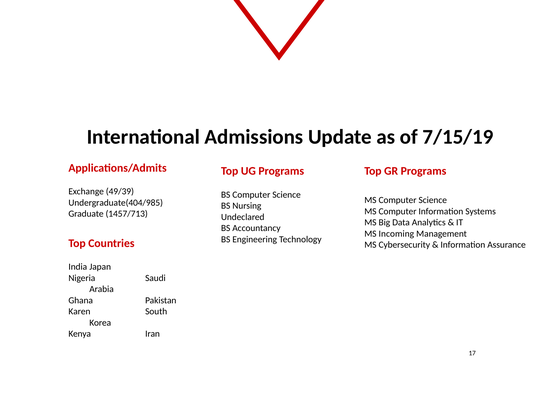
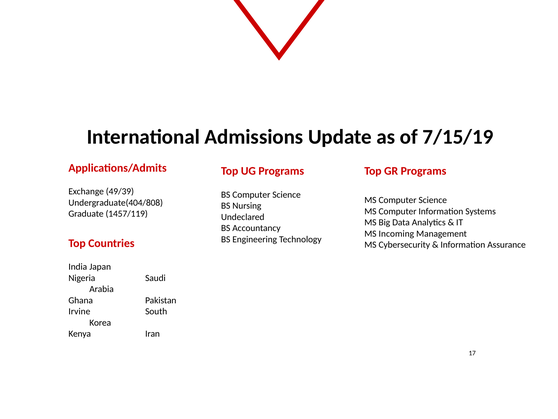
Undergraduate(404/985: Undergraduate(404/985 -> Undergraduate(404/808
1457/713: 1457/713 -> 1457/119
Karen: Karen -> Irvine
